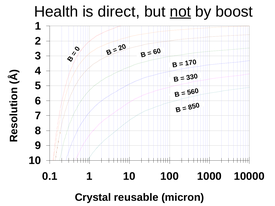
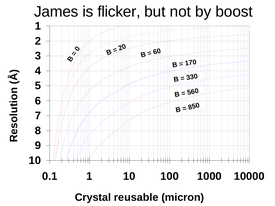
Health: Health -> James
direct: direct -> flicker
not underline: present -> none
